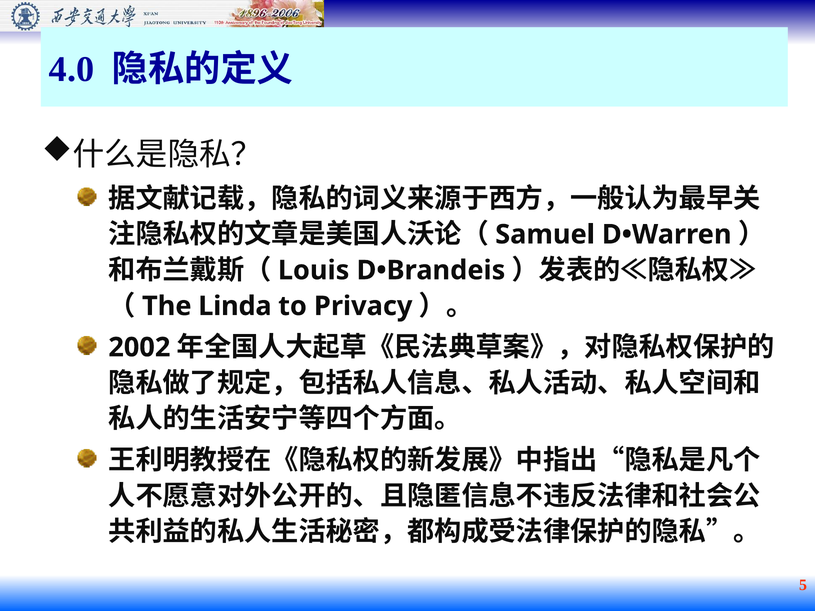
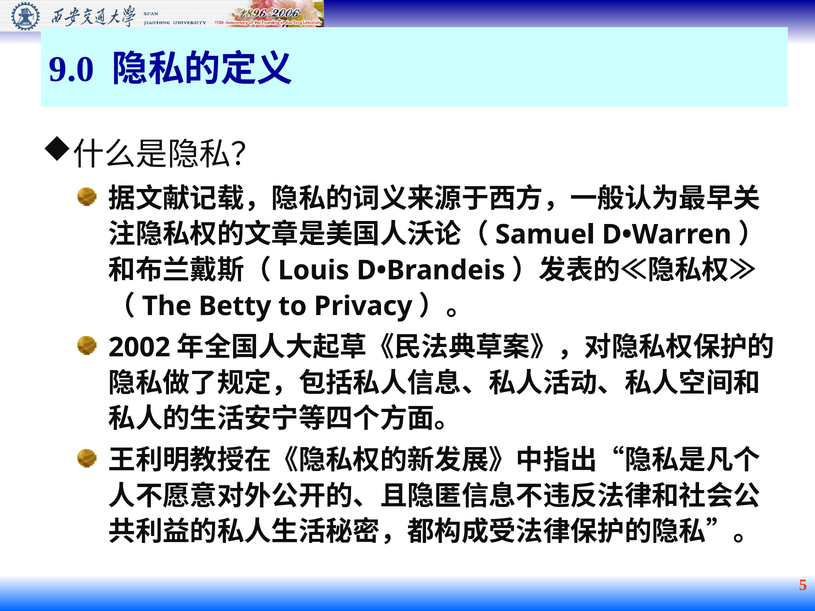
4.0: 4.0 -> 9.0
Linda: Linda -> Betty
